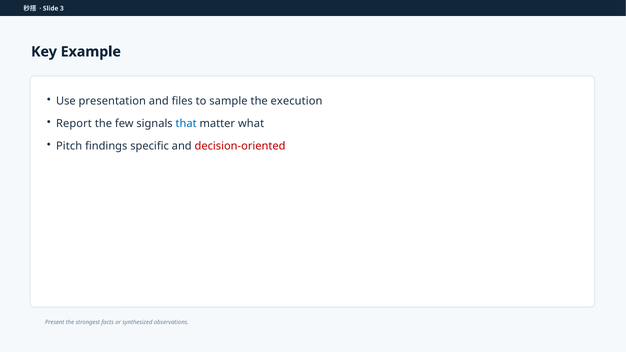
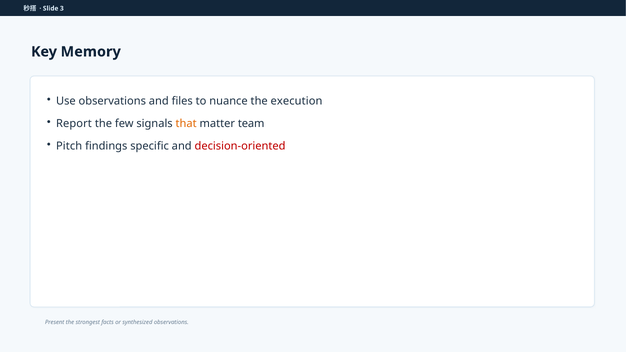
Example: Example -> Memory
Use presentation: presentation -> observations
sample: sample -> nuance
that colour: blue -> orange
what: what -> team
